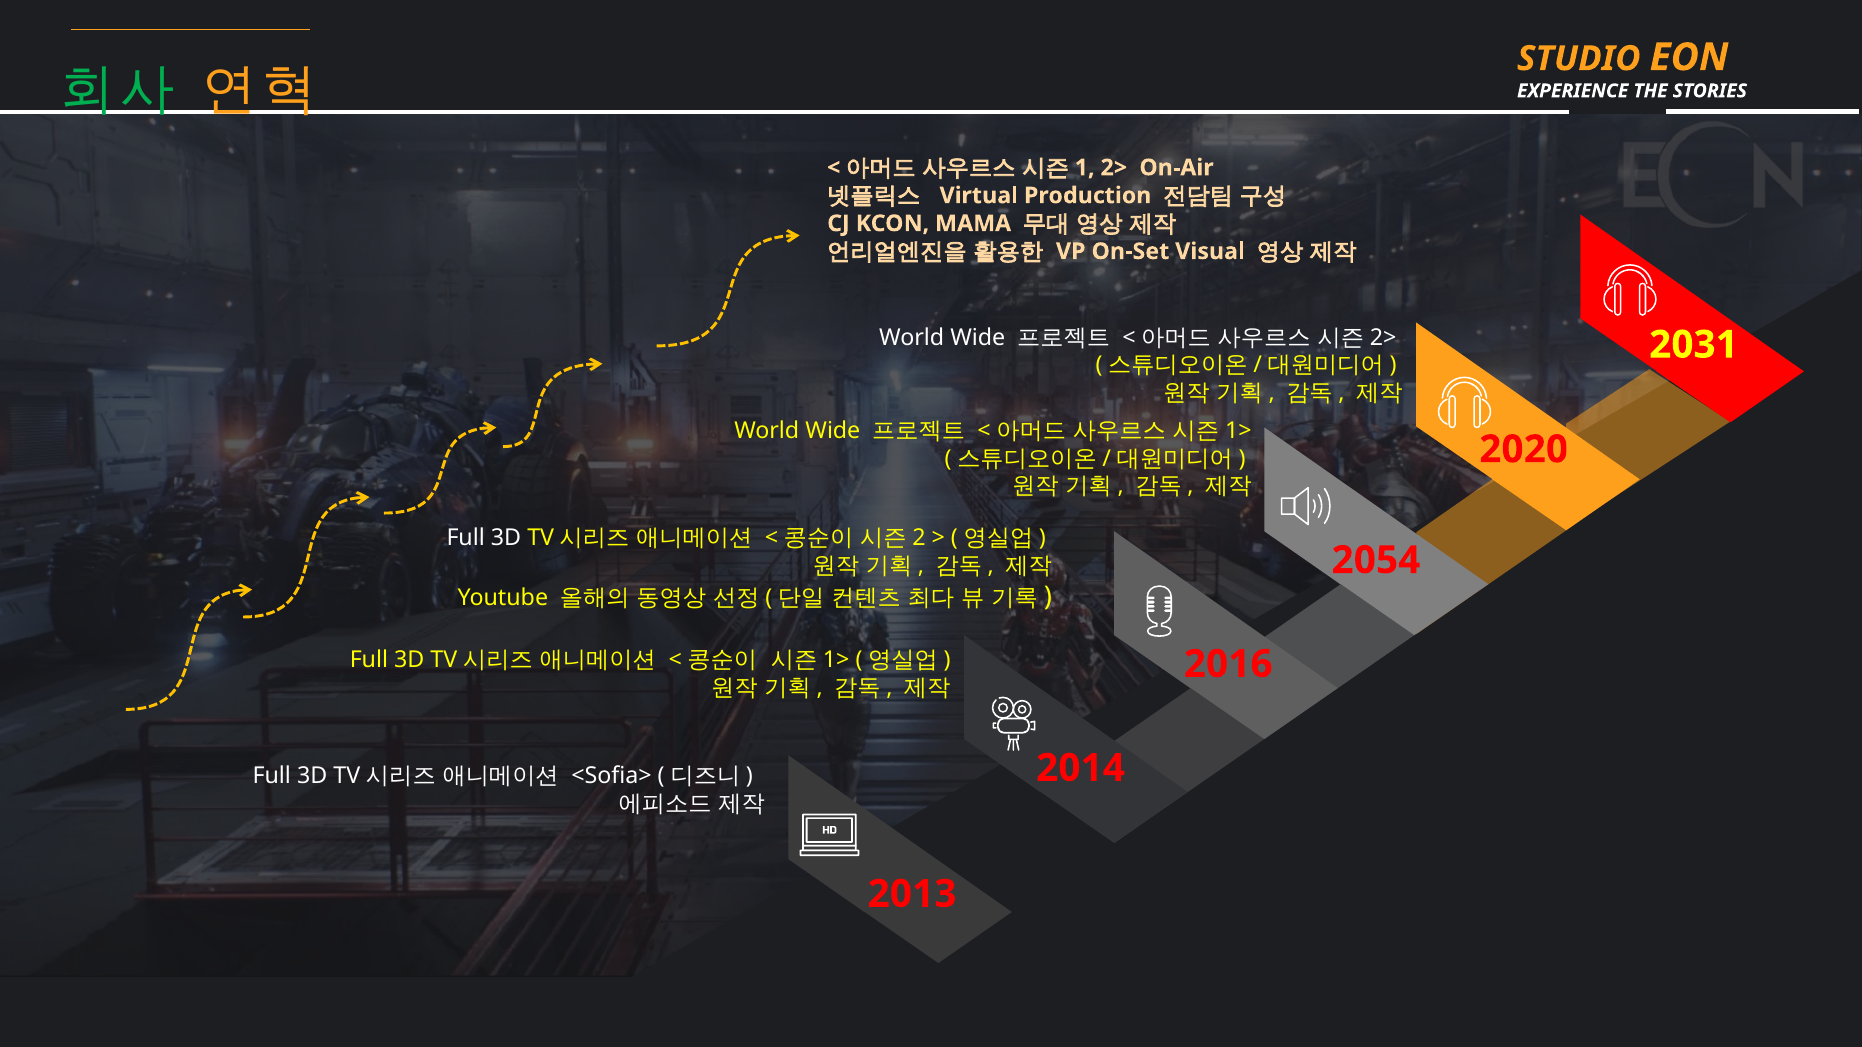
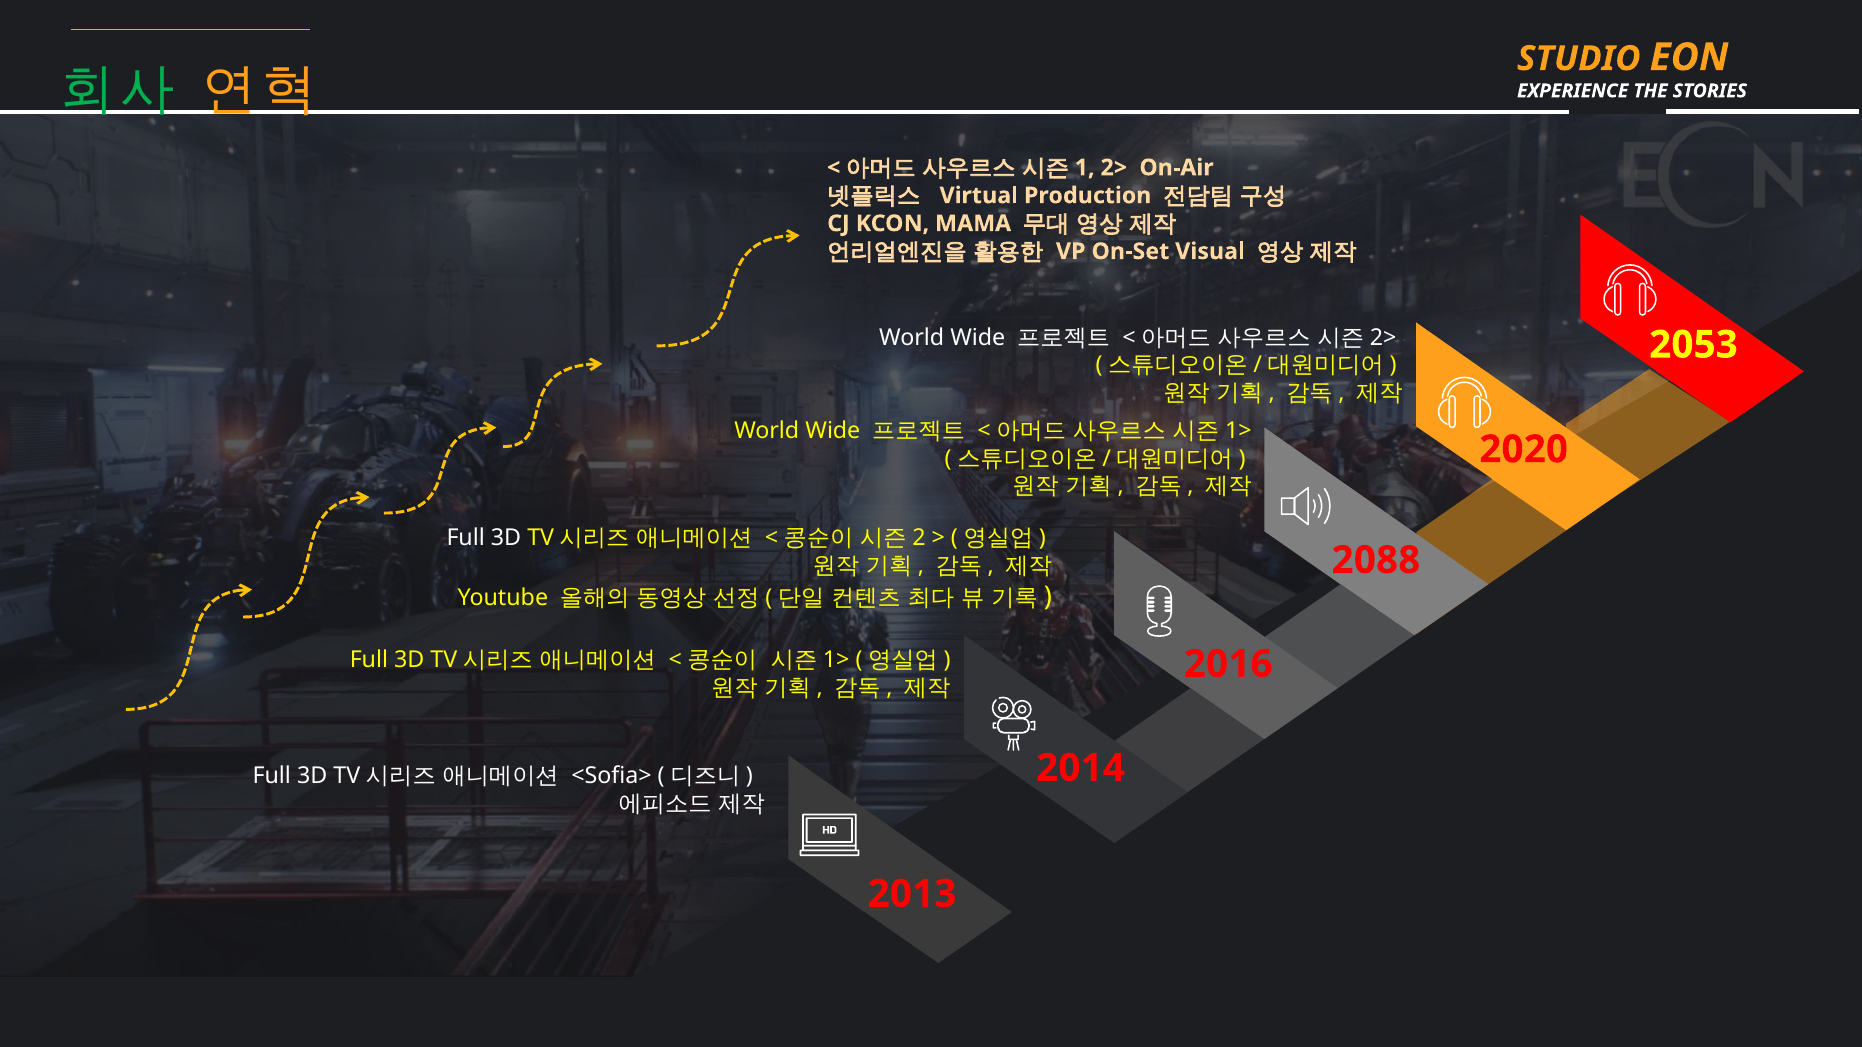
2031: 2031 -> 2053
2054: 2054 -> 2088
